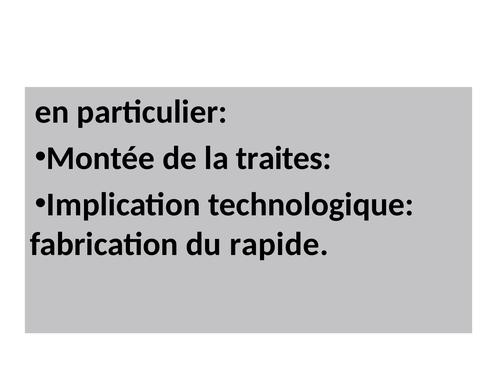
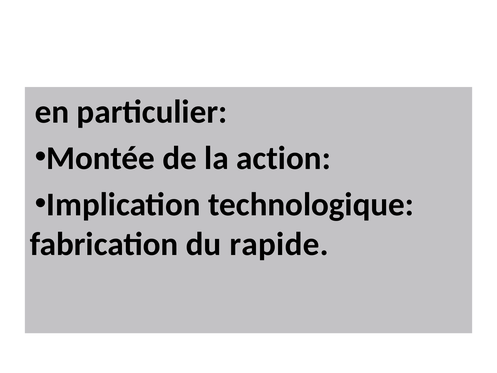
traites: traites -> action
